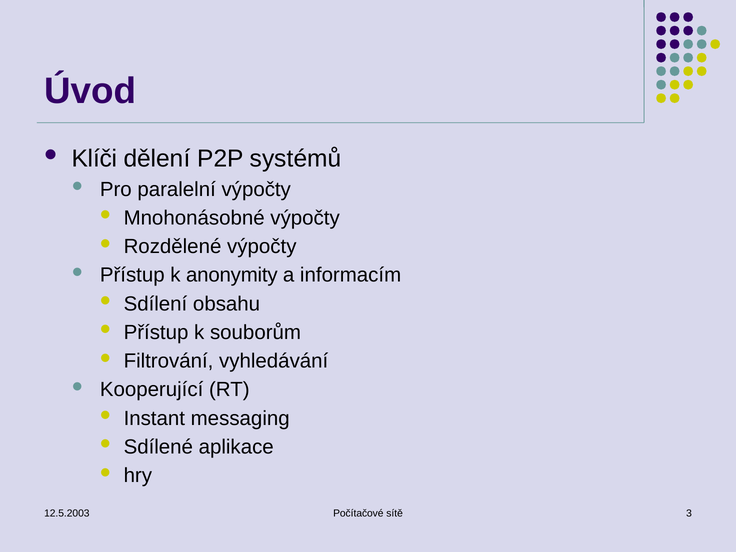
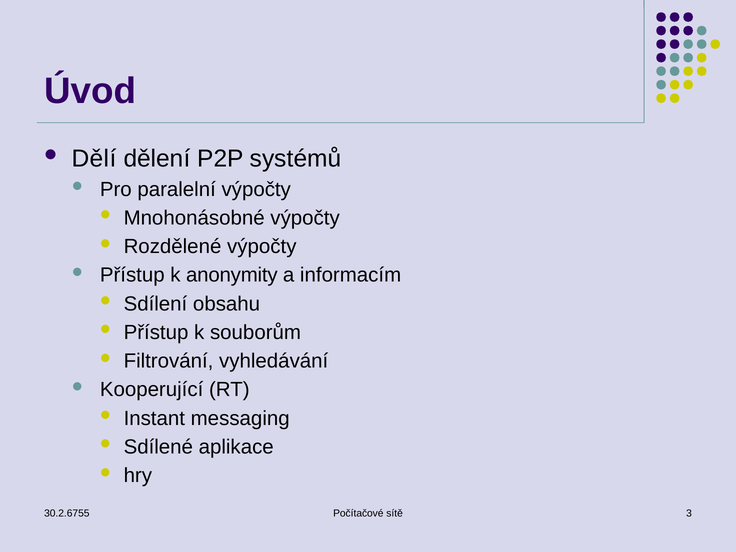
Klíči: Klíči -> Dělí
12.5.2003: 12.5.2003 -> 30.2.6755
